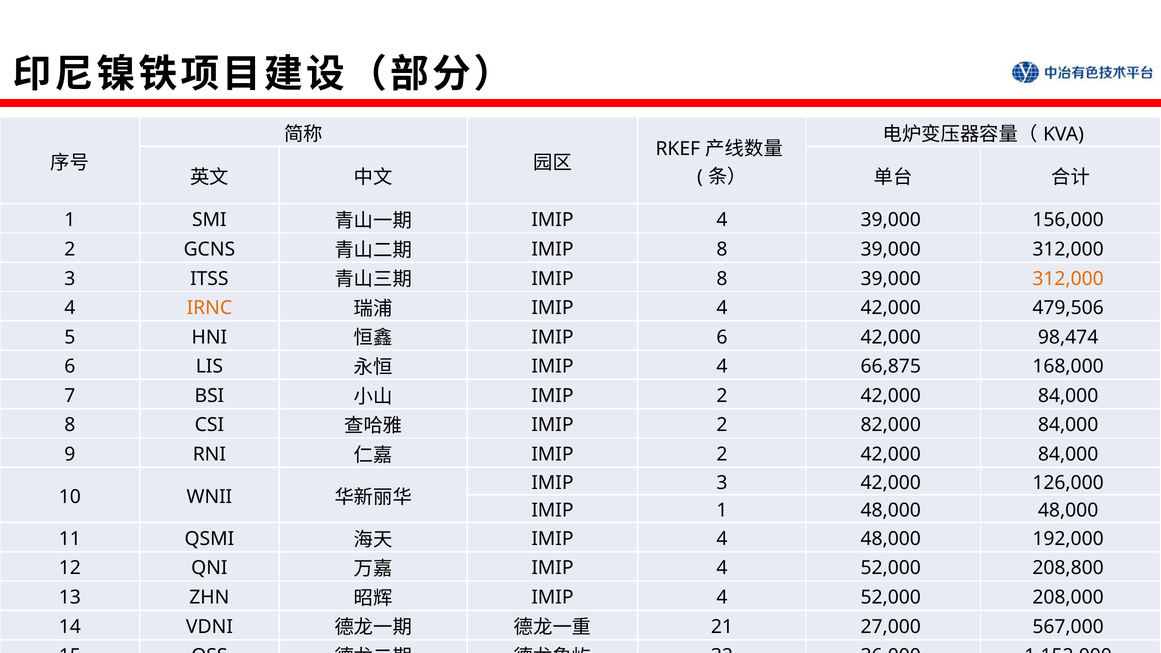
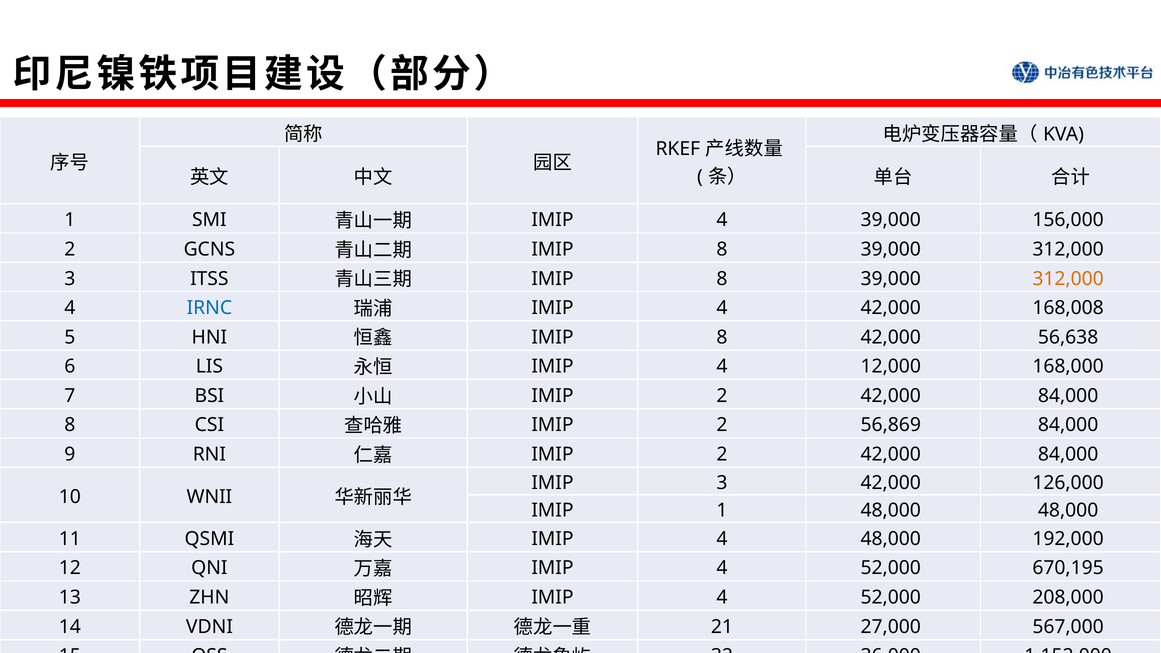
IRNC colour: orange -> blue
479,506: 479,506 -> 168,008
6 at (722, 337): 6 -> 8
98,474: 98,474 -> 56,638
66,875: 66,875 -> 12,000
82,000: 82,000 -> 56,869
208,800: 208,800 -> 670,195
